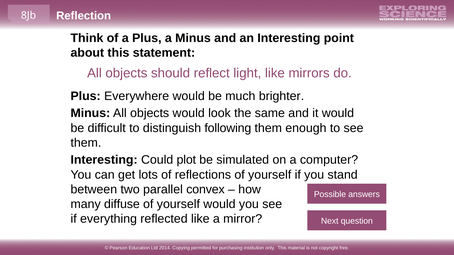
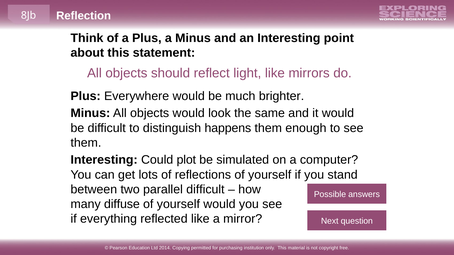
following: following -> happens
parallel convex: convex -> difficult
